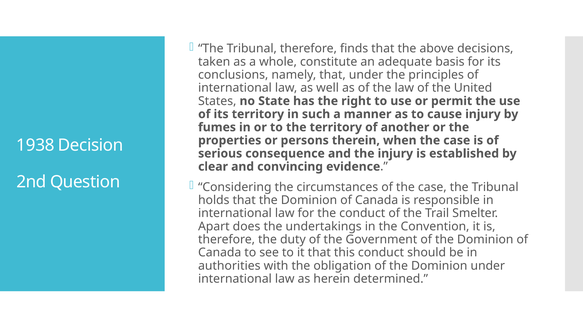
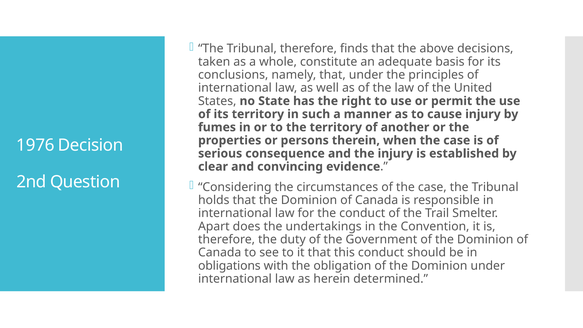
1938: 1938 -> 1976
authorities: authorities -> obligations
